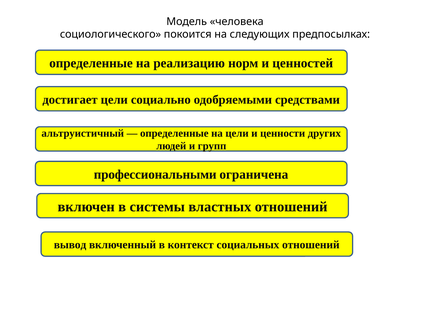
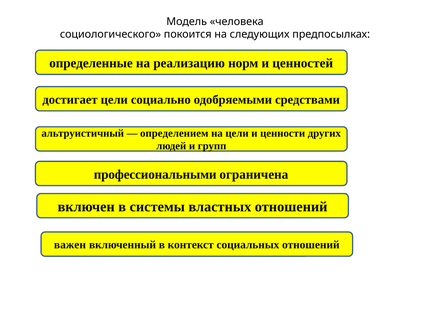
определенные at (174, 133): определенные -> определением
вывод: вывод -> важен
